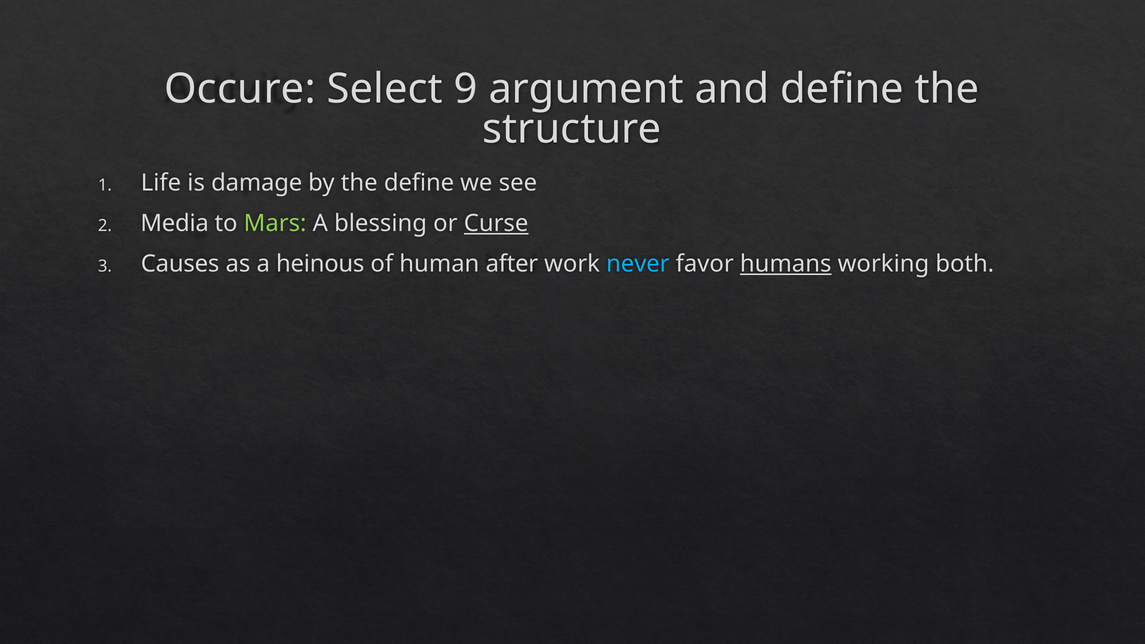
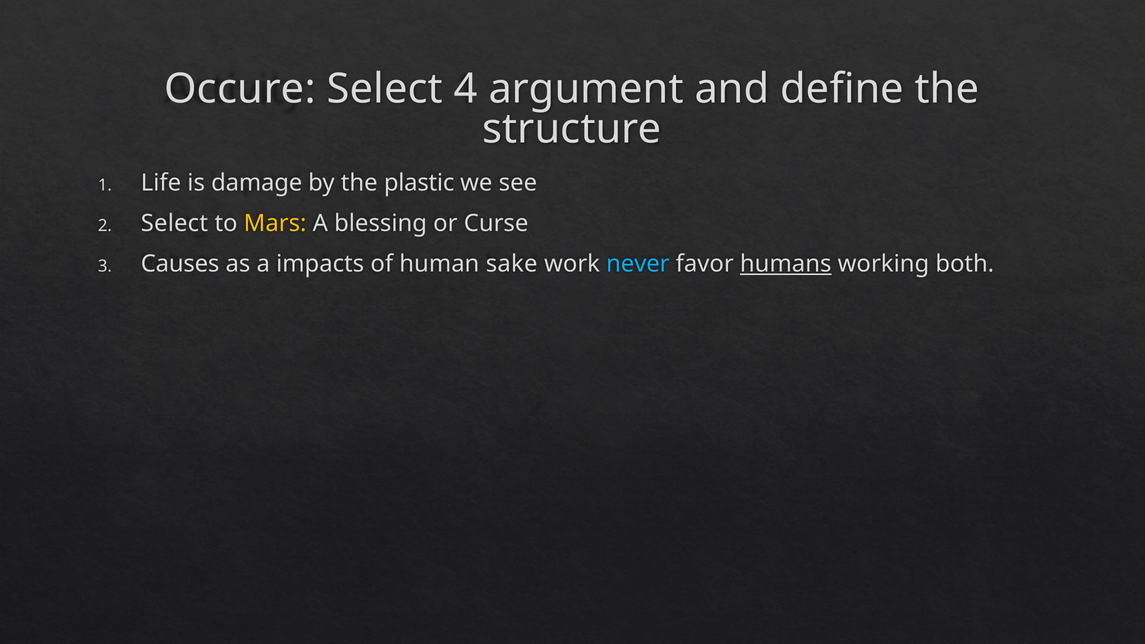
9: 9 -> 4
the define: define -> plastic
Media at (175, 224): Media -> Select
Mars colour: light green -> yellow
Curse underline: present -> none
heinous: heinous -> impacts
after: after -> sake
